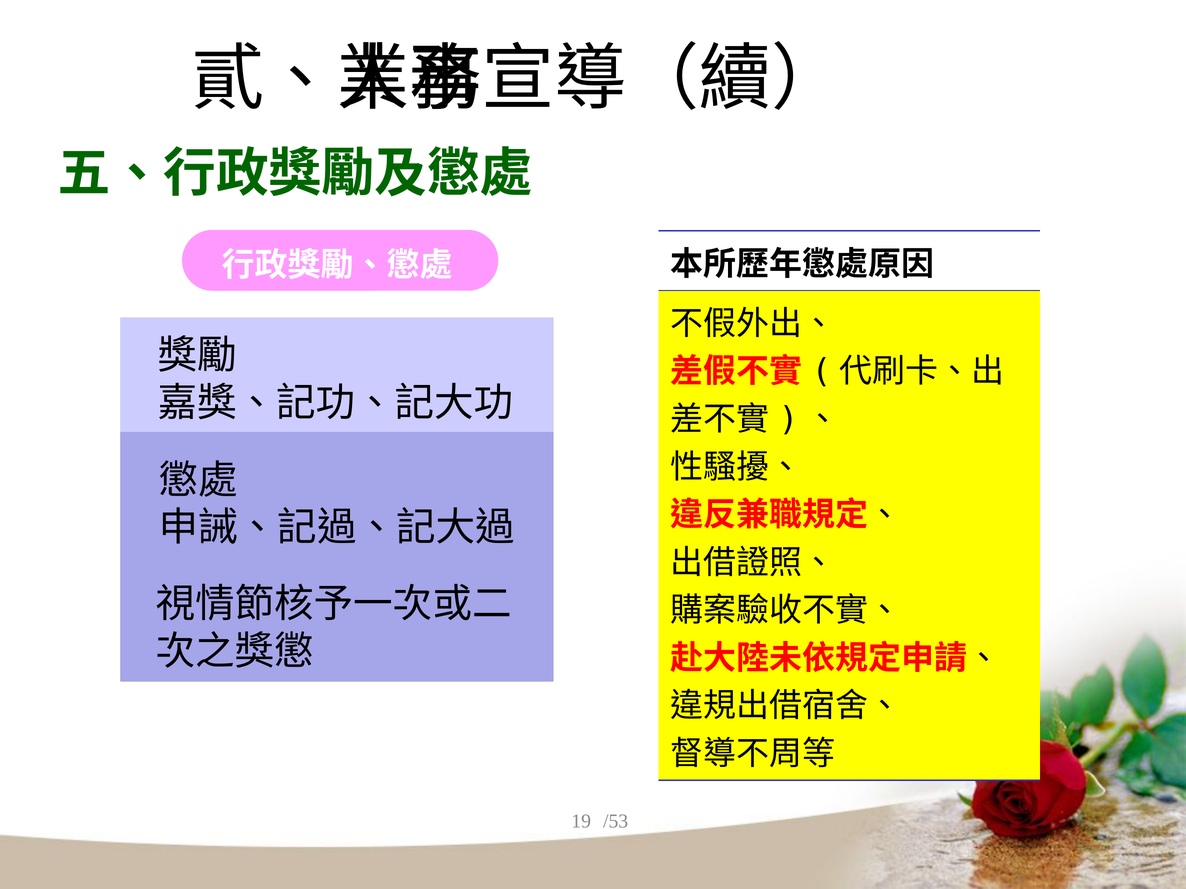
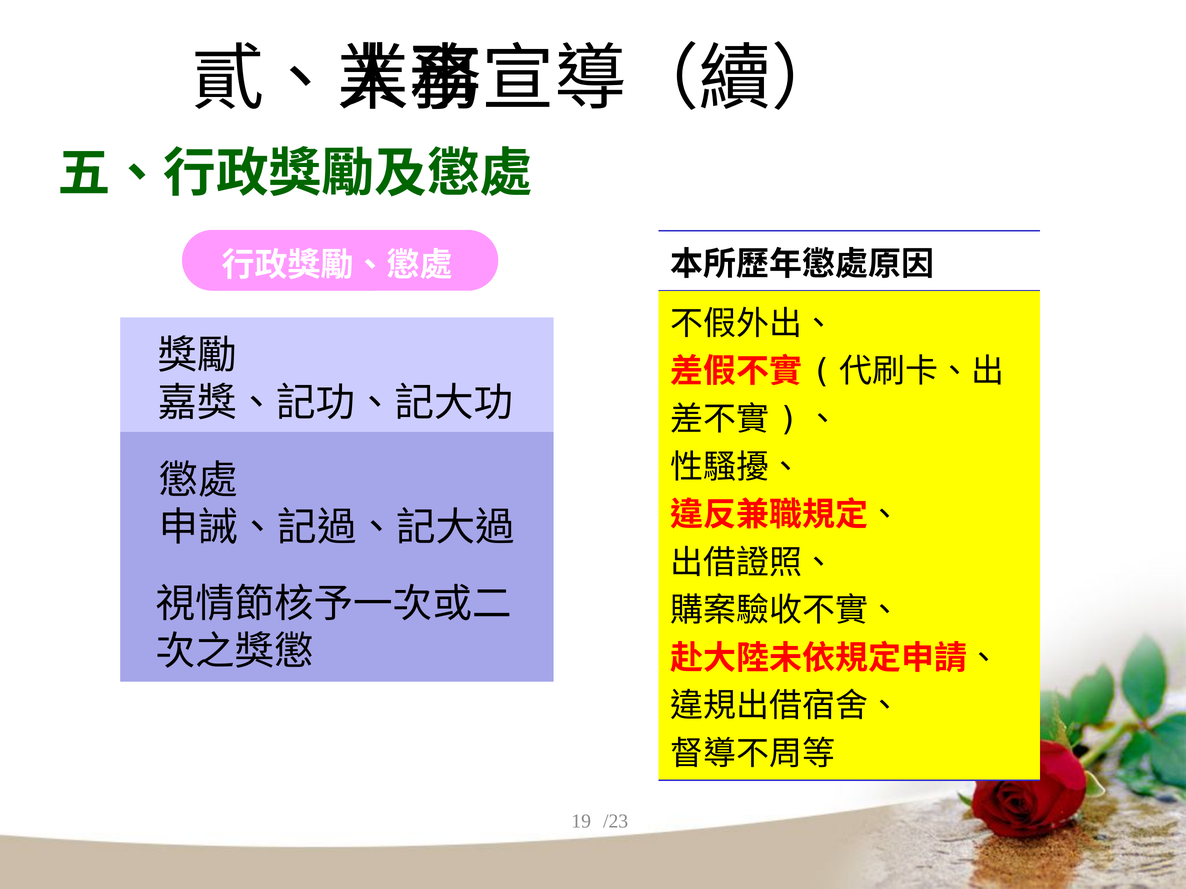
/53: /53 -> /23
